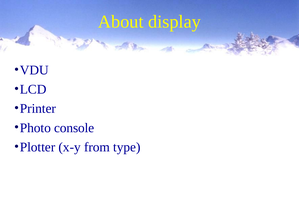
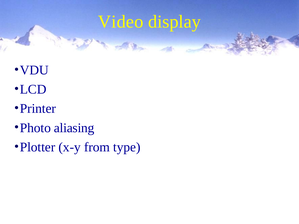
About: About -> Video
console: console -> aliasing
